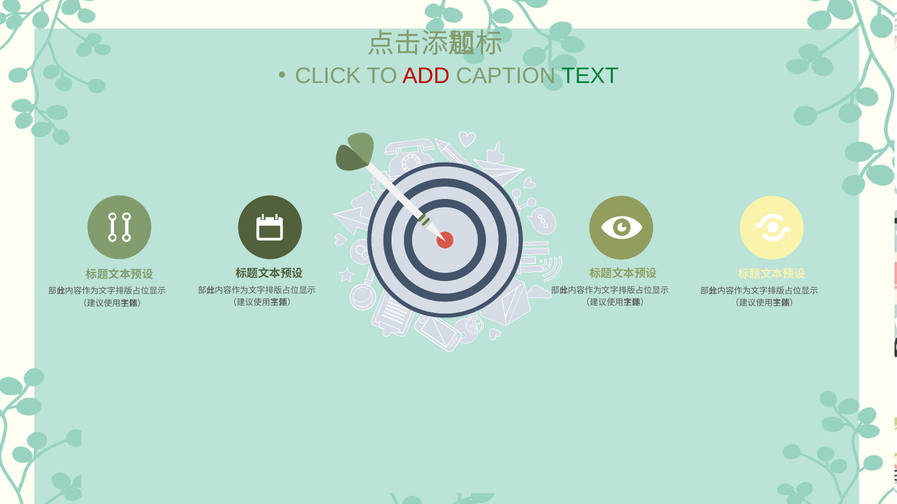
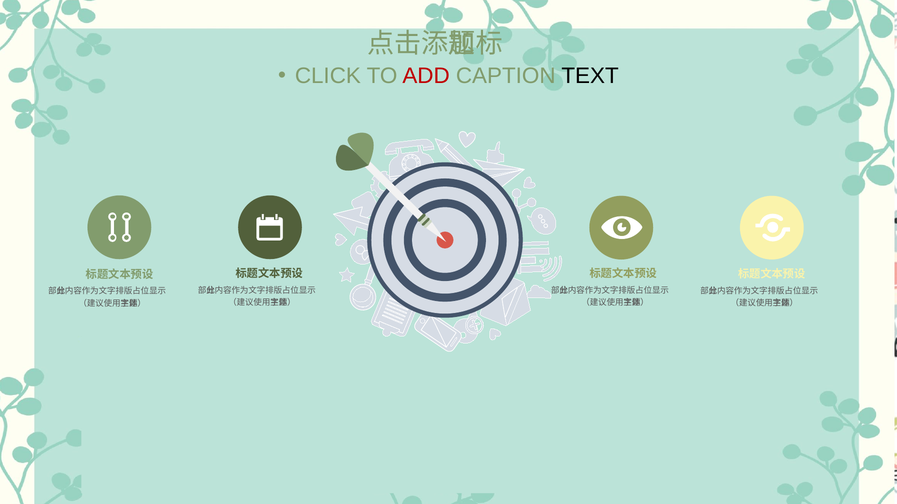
TEXT colour: green -> black
